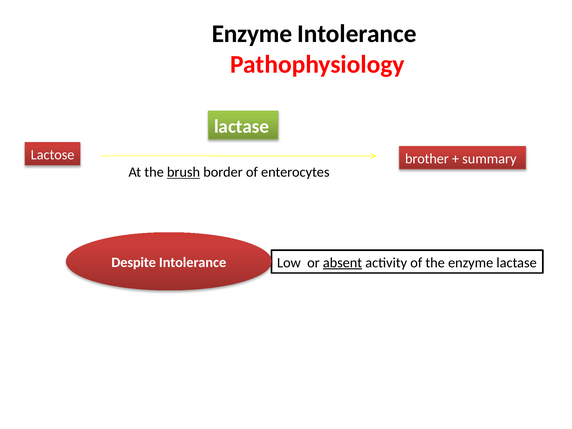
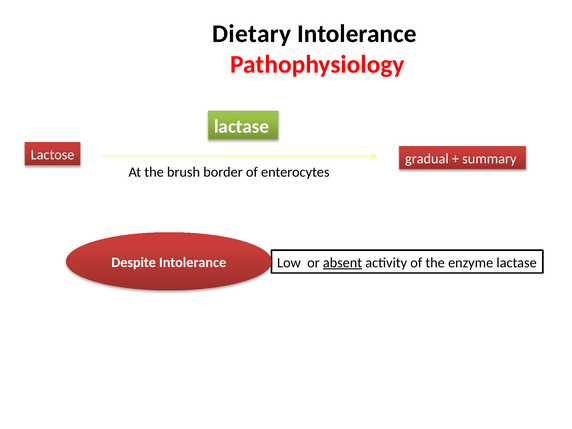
Enzyme at (252, 34): Enzyme -> Dietary
brother: brother -> gradual
brush underline: present -> none
